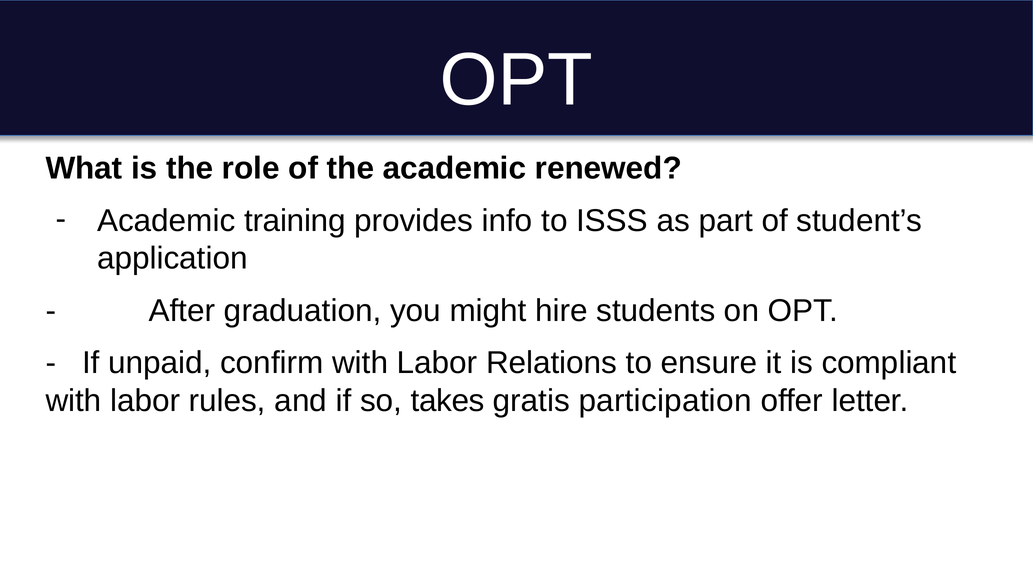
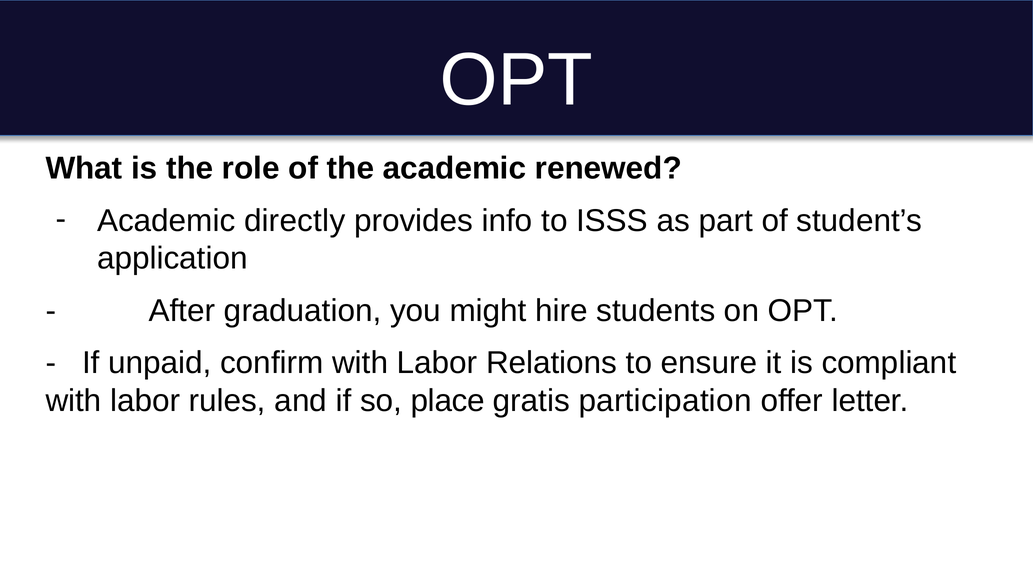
training: training -> directly
takes: takes -> place
